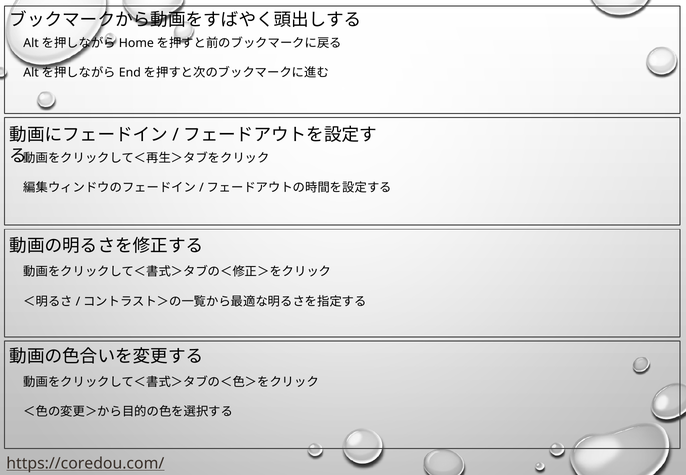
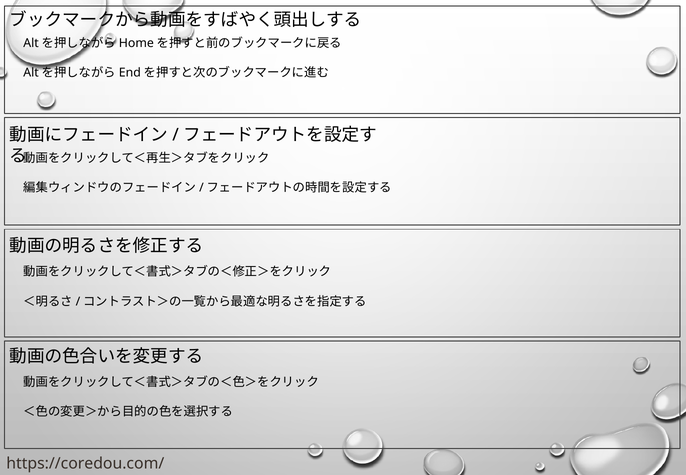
https://coredou.com/ underline: present -> none
